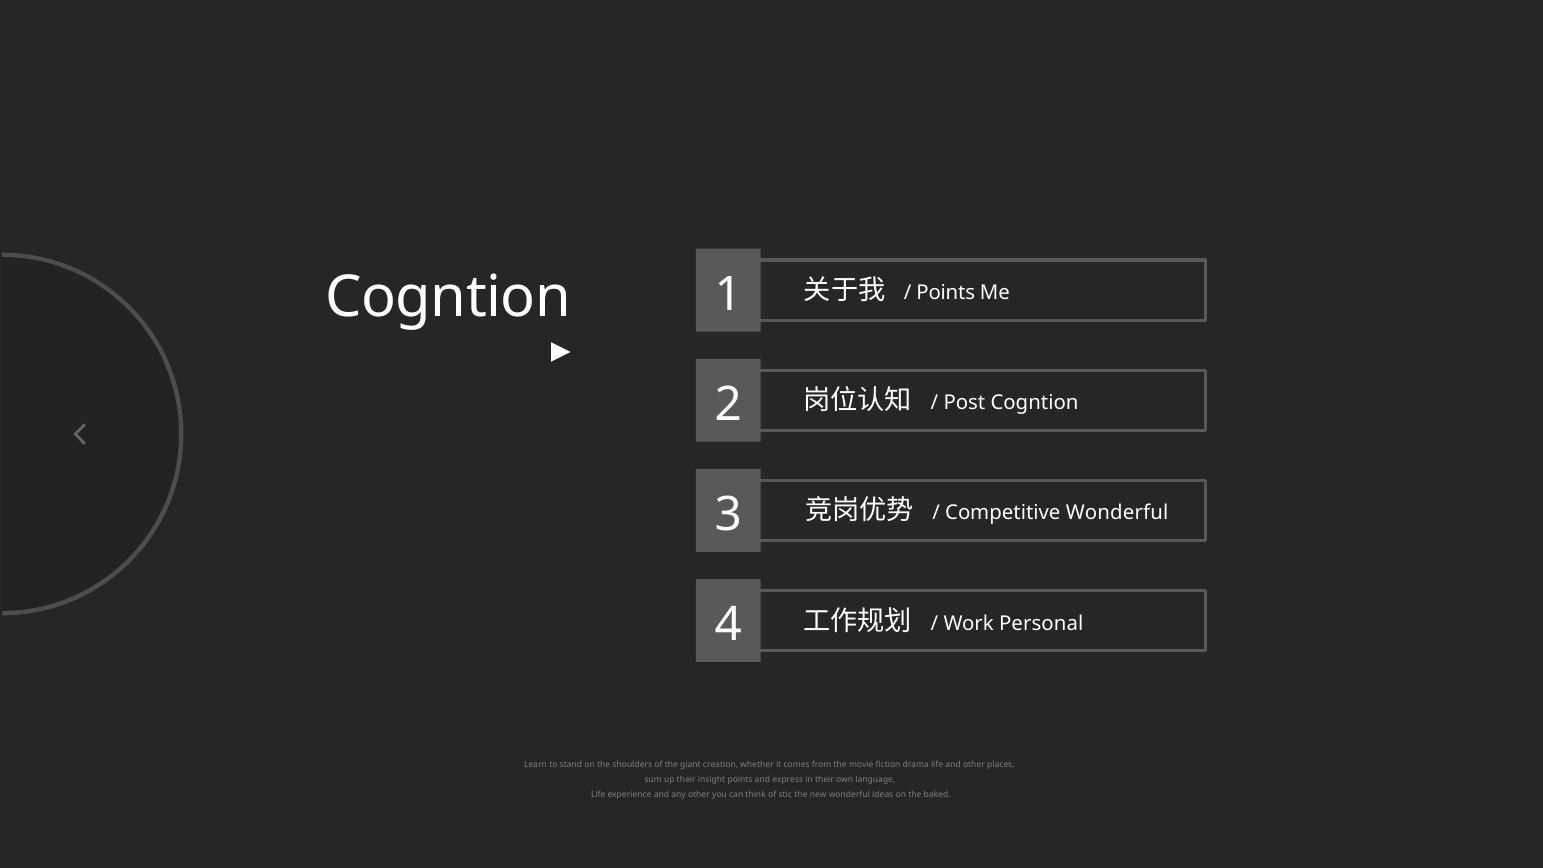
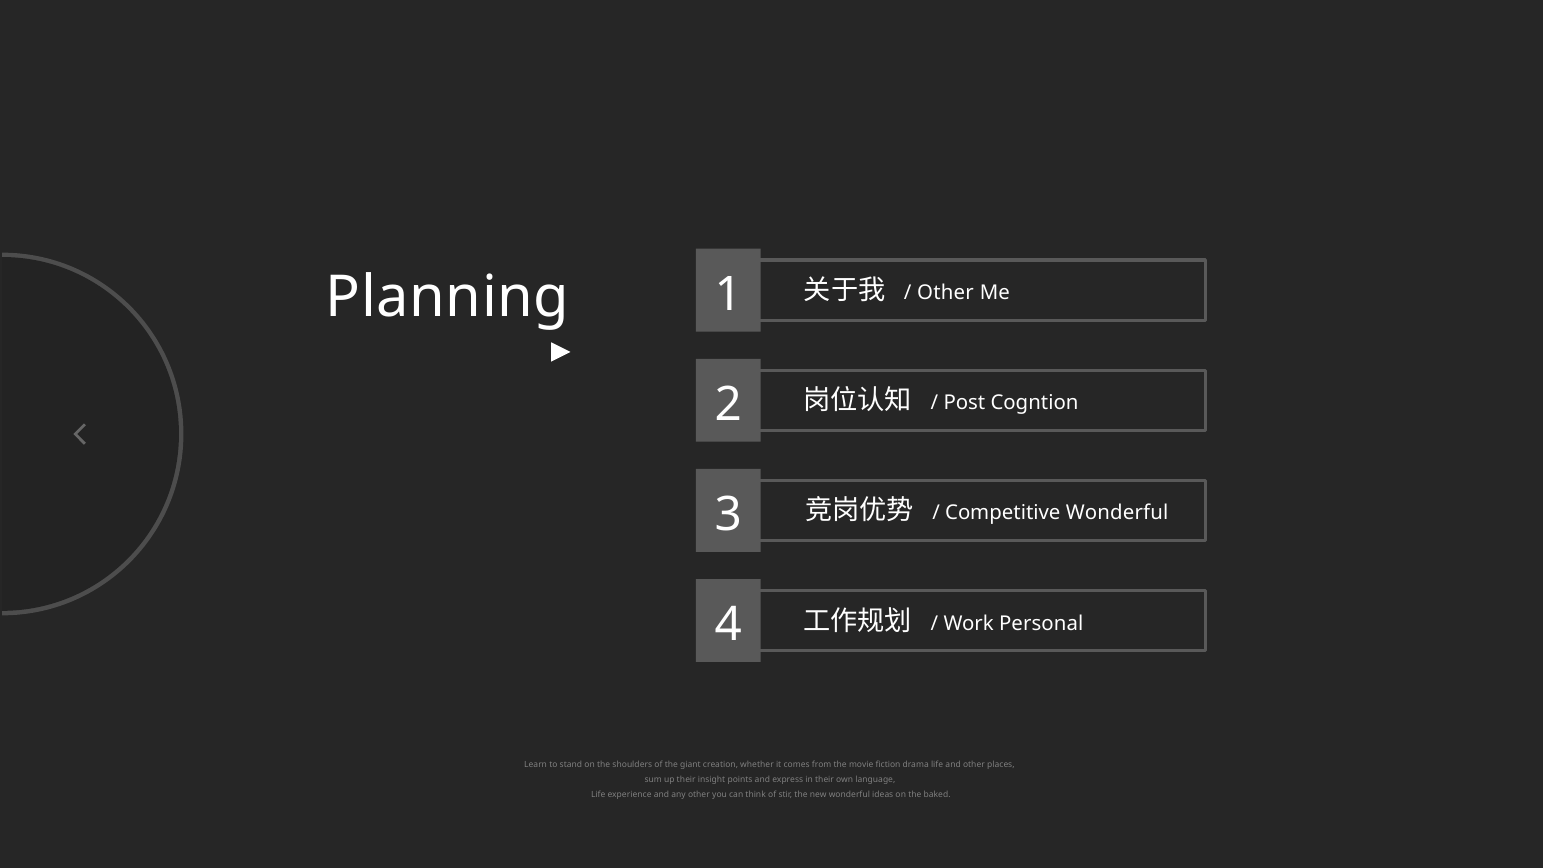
Points at (946, 293): Points -> Other
Cogntion at (448, 297): Cogntion -> Planning
